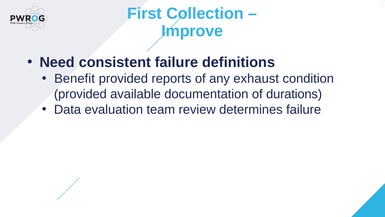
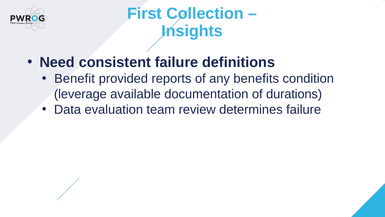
Improve: Improve -> Insights
exhaust: exhaust -> benefits
provided at (80, 94): provided -> leverage
